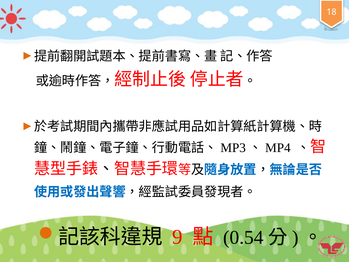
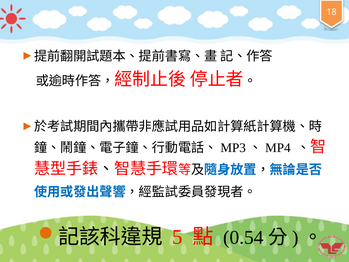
9: 9 -> 5
